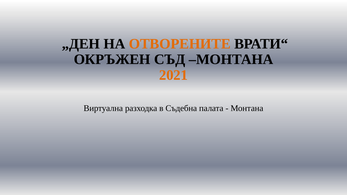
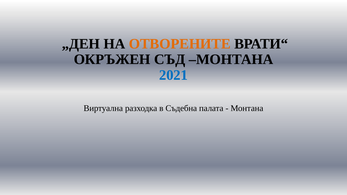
2021 colour: orange -> blue
